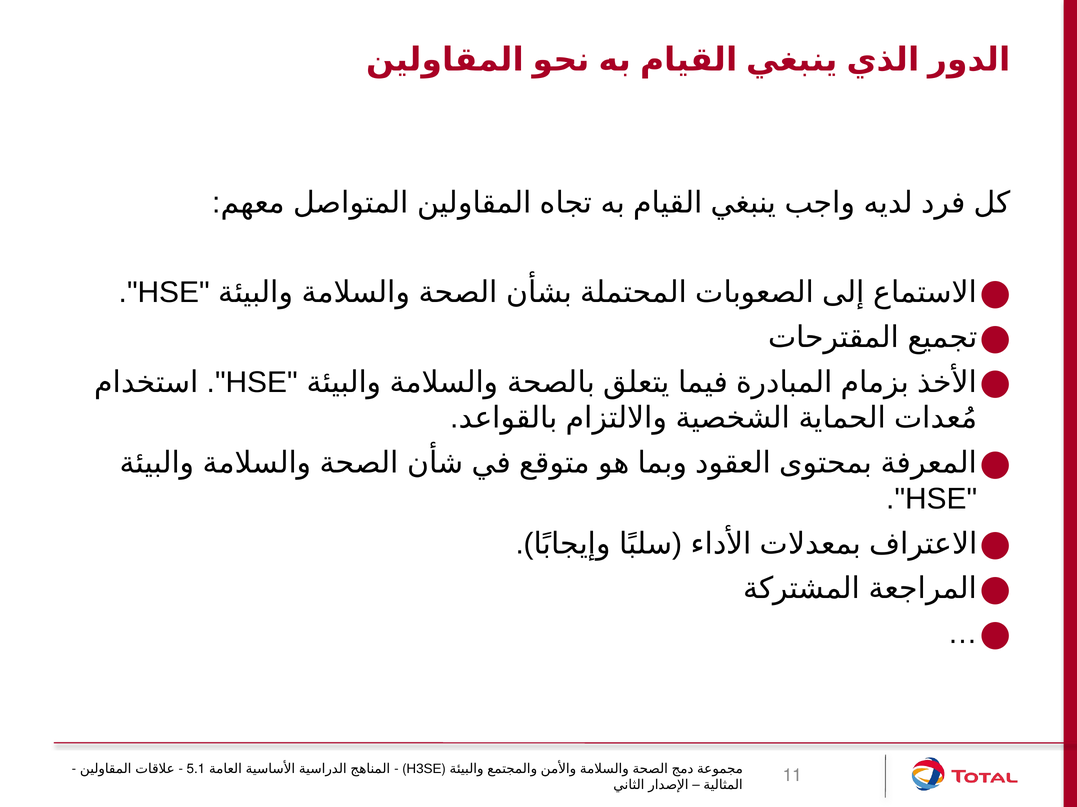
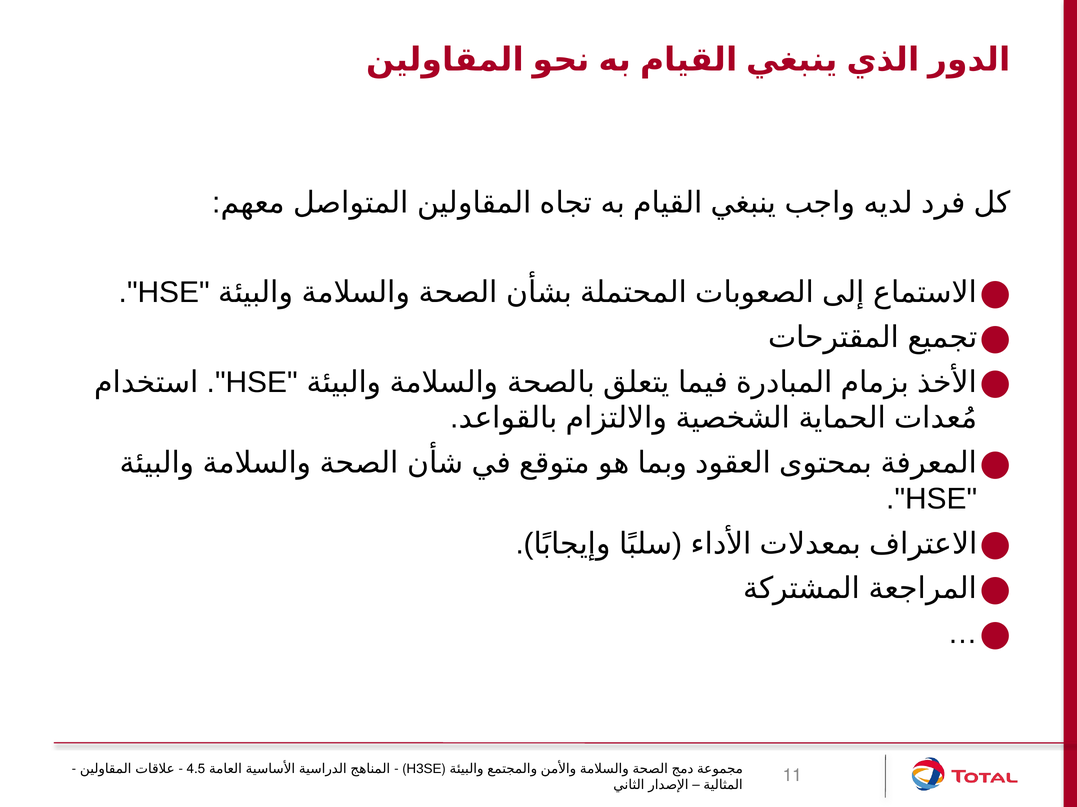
5.1: 5.1 -> 4.5
